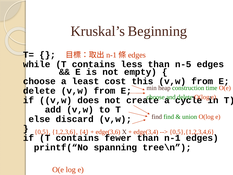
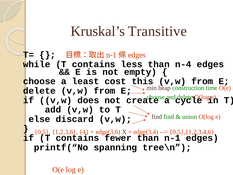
Beginning: Beginning -> Transitive
n-5: n-5 -> n-4
